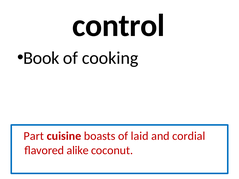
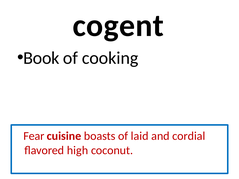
control: control -> cogent
Part: Part -> Fear
alike: alike -> high
